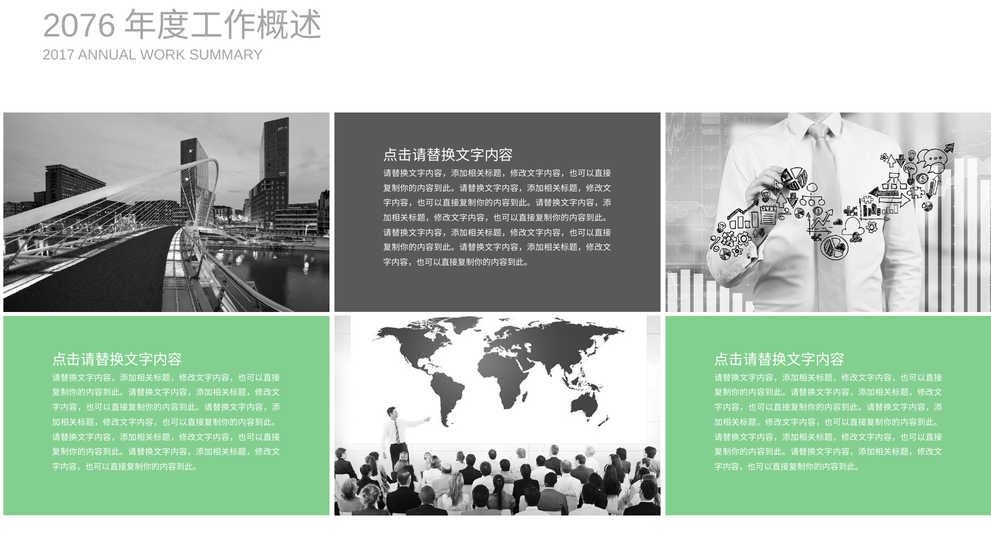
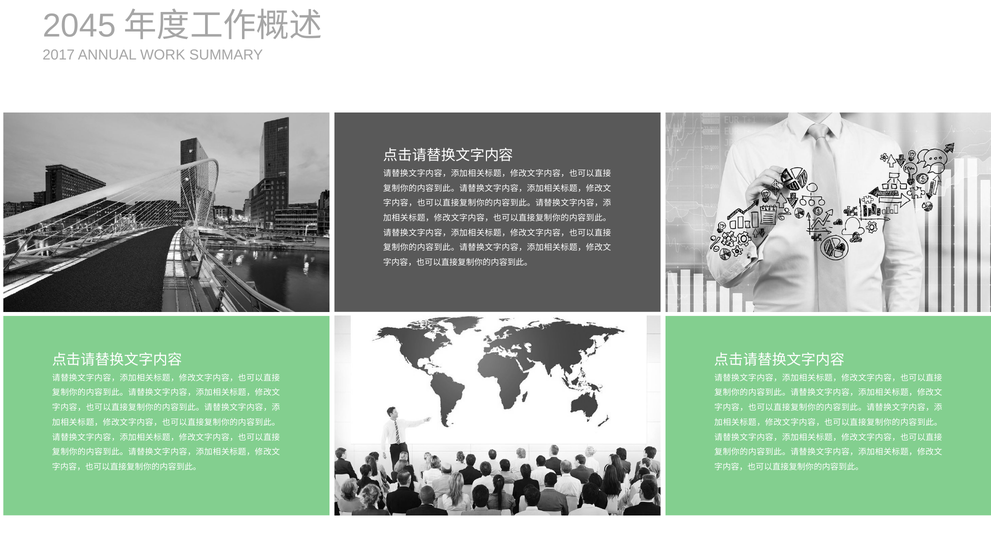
2076: 2076 -> 2045
